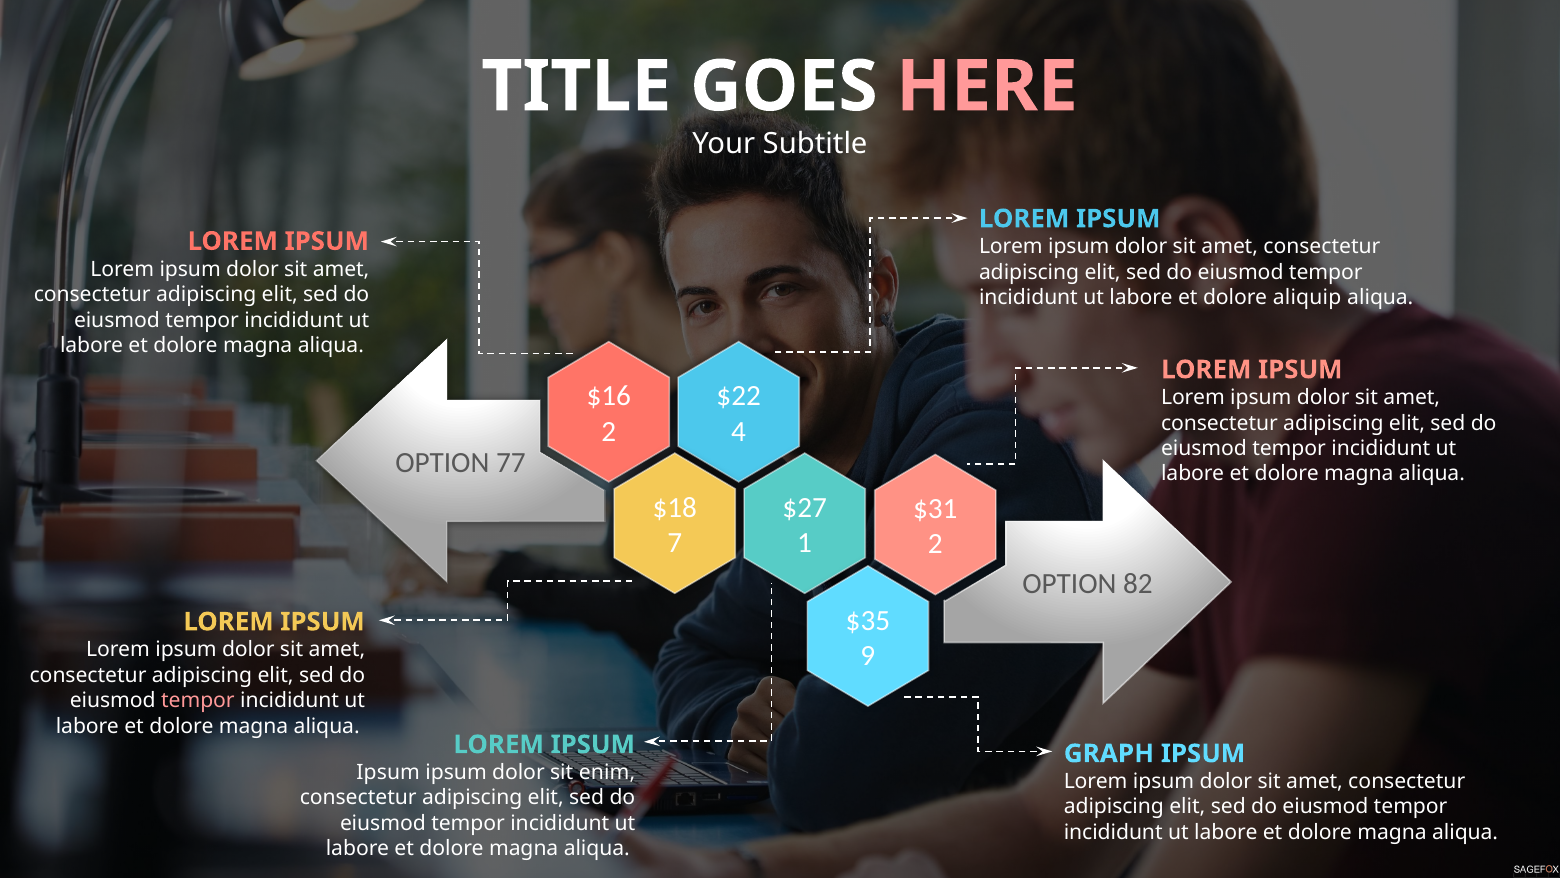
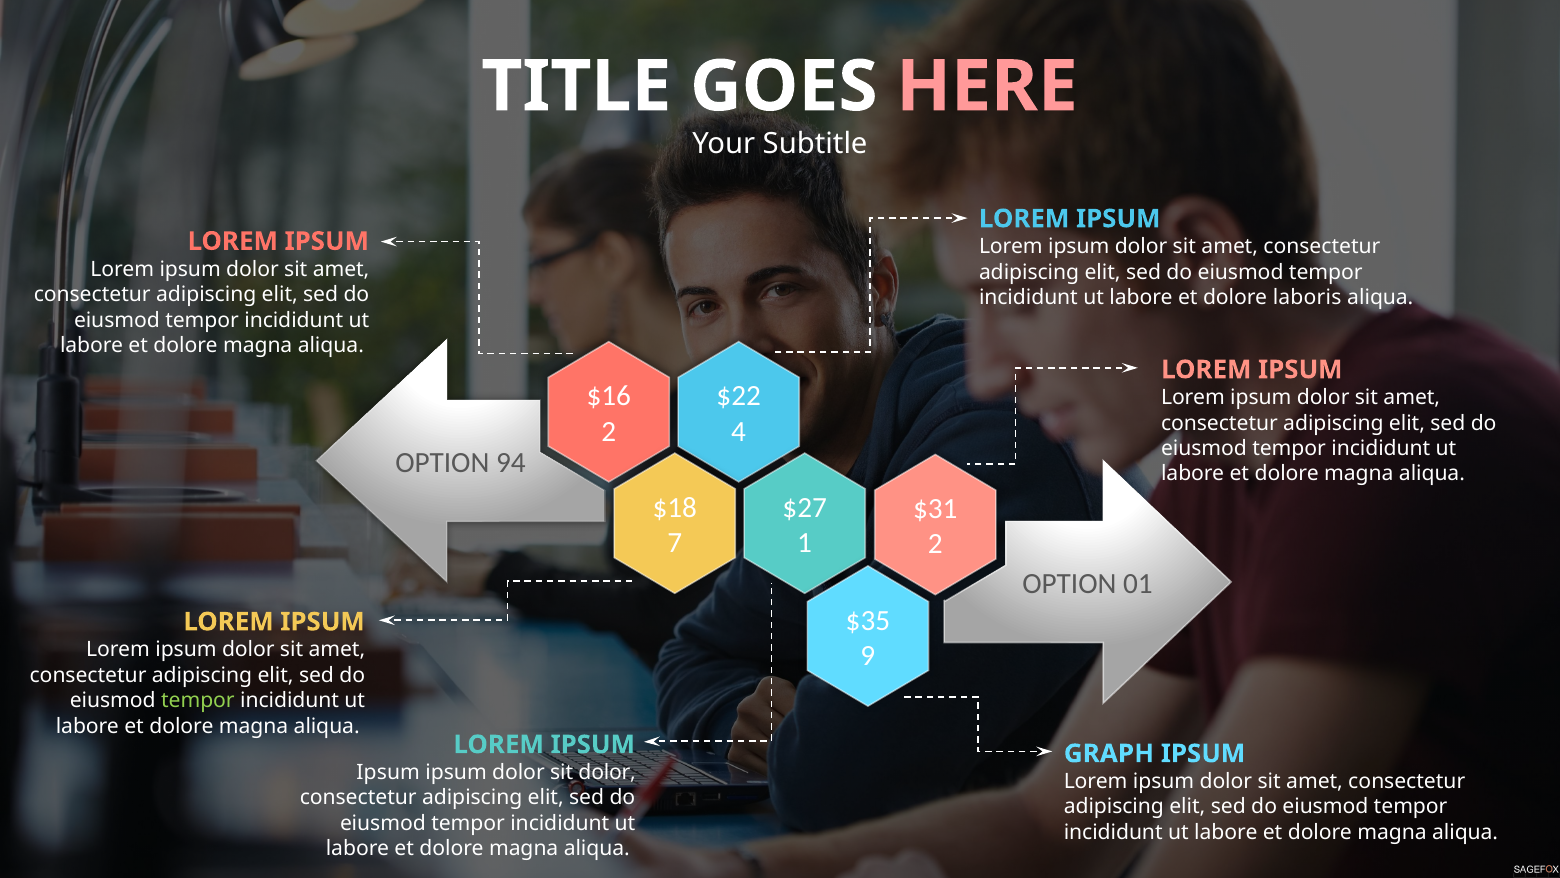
aliquip: aliquip -> laboris
77: 77 -> 94
82: 82 -> 01
tempor at (198, 700) colour: pink -> light green
sit enim: enim -> dolor
